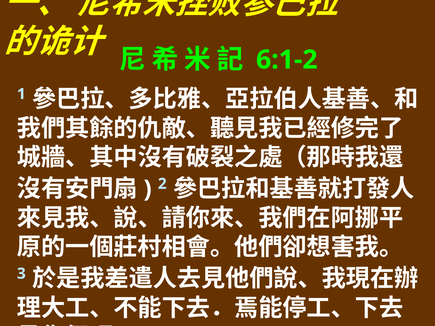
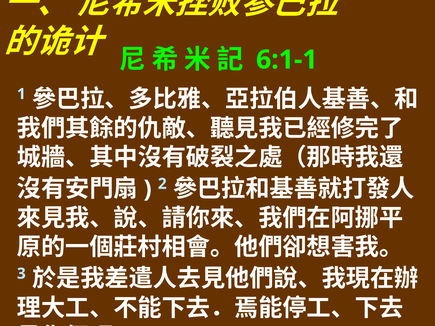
6:1-2: 6:1-2 -> 6:1-1
